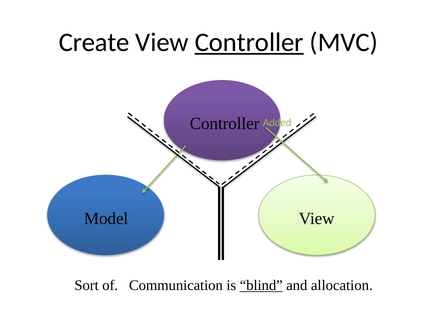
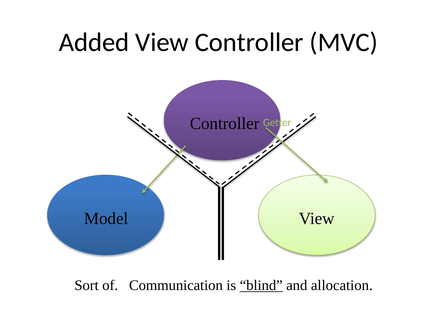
Create: Create -> Added
Controller at (249, 42) underline: present -> none
Added: Added -> Getter
